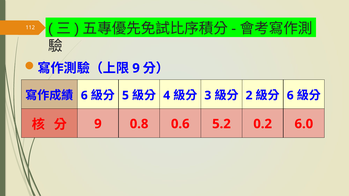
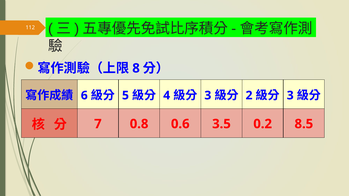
9 at (136, 68): 9 -> 8
6 at (290, 96): 6 -> 3
9 at (98, 124): 9 -> 7
5.2: 5.2 -> 3.5
6.0: 6.0 -> 8.5
